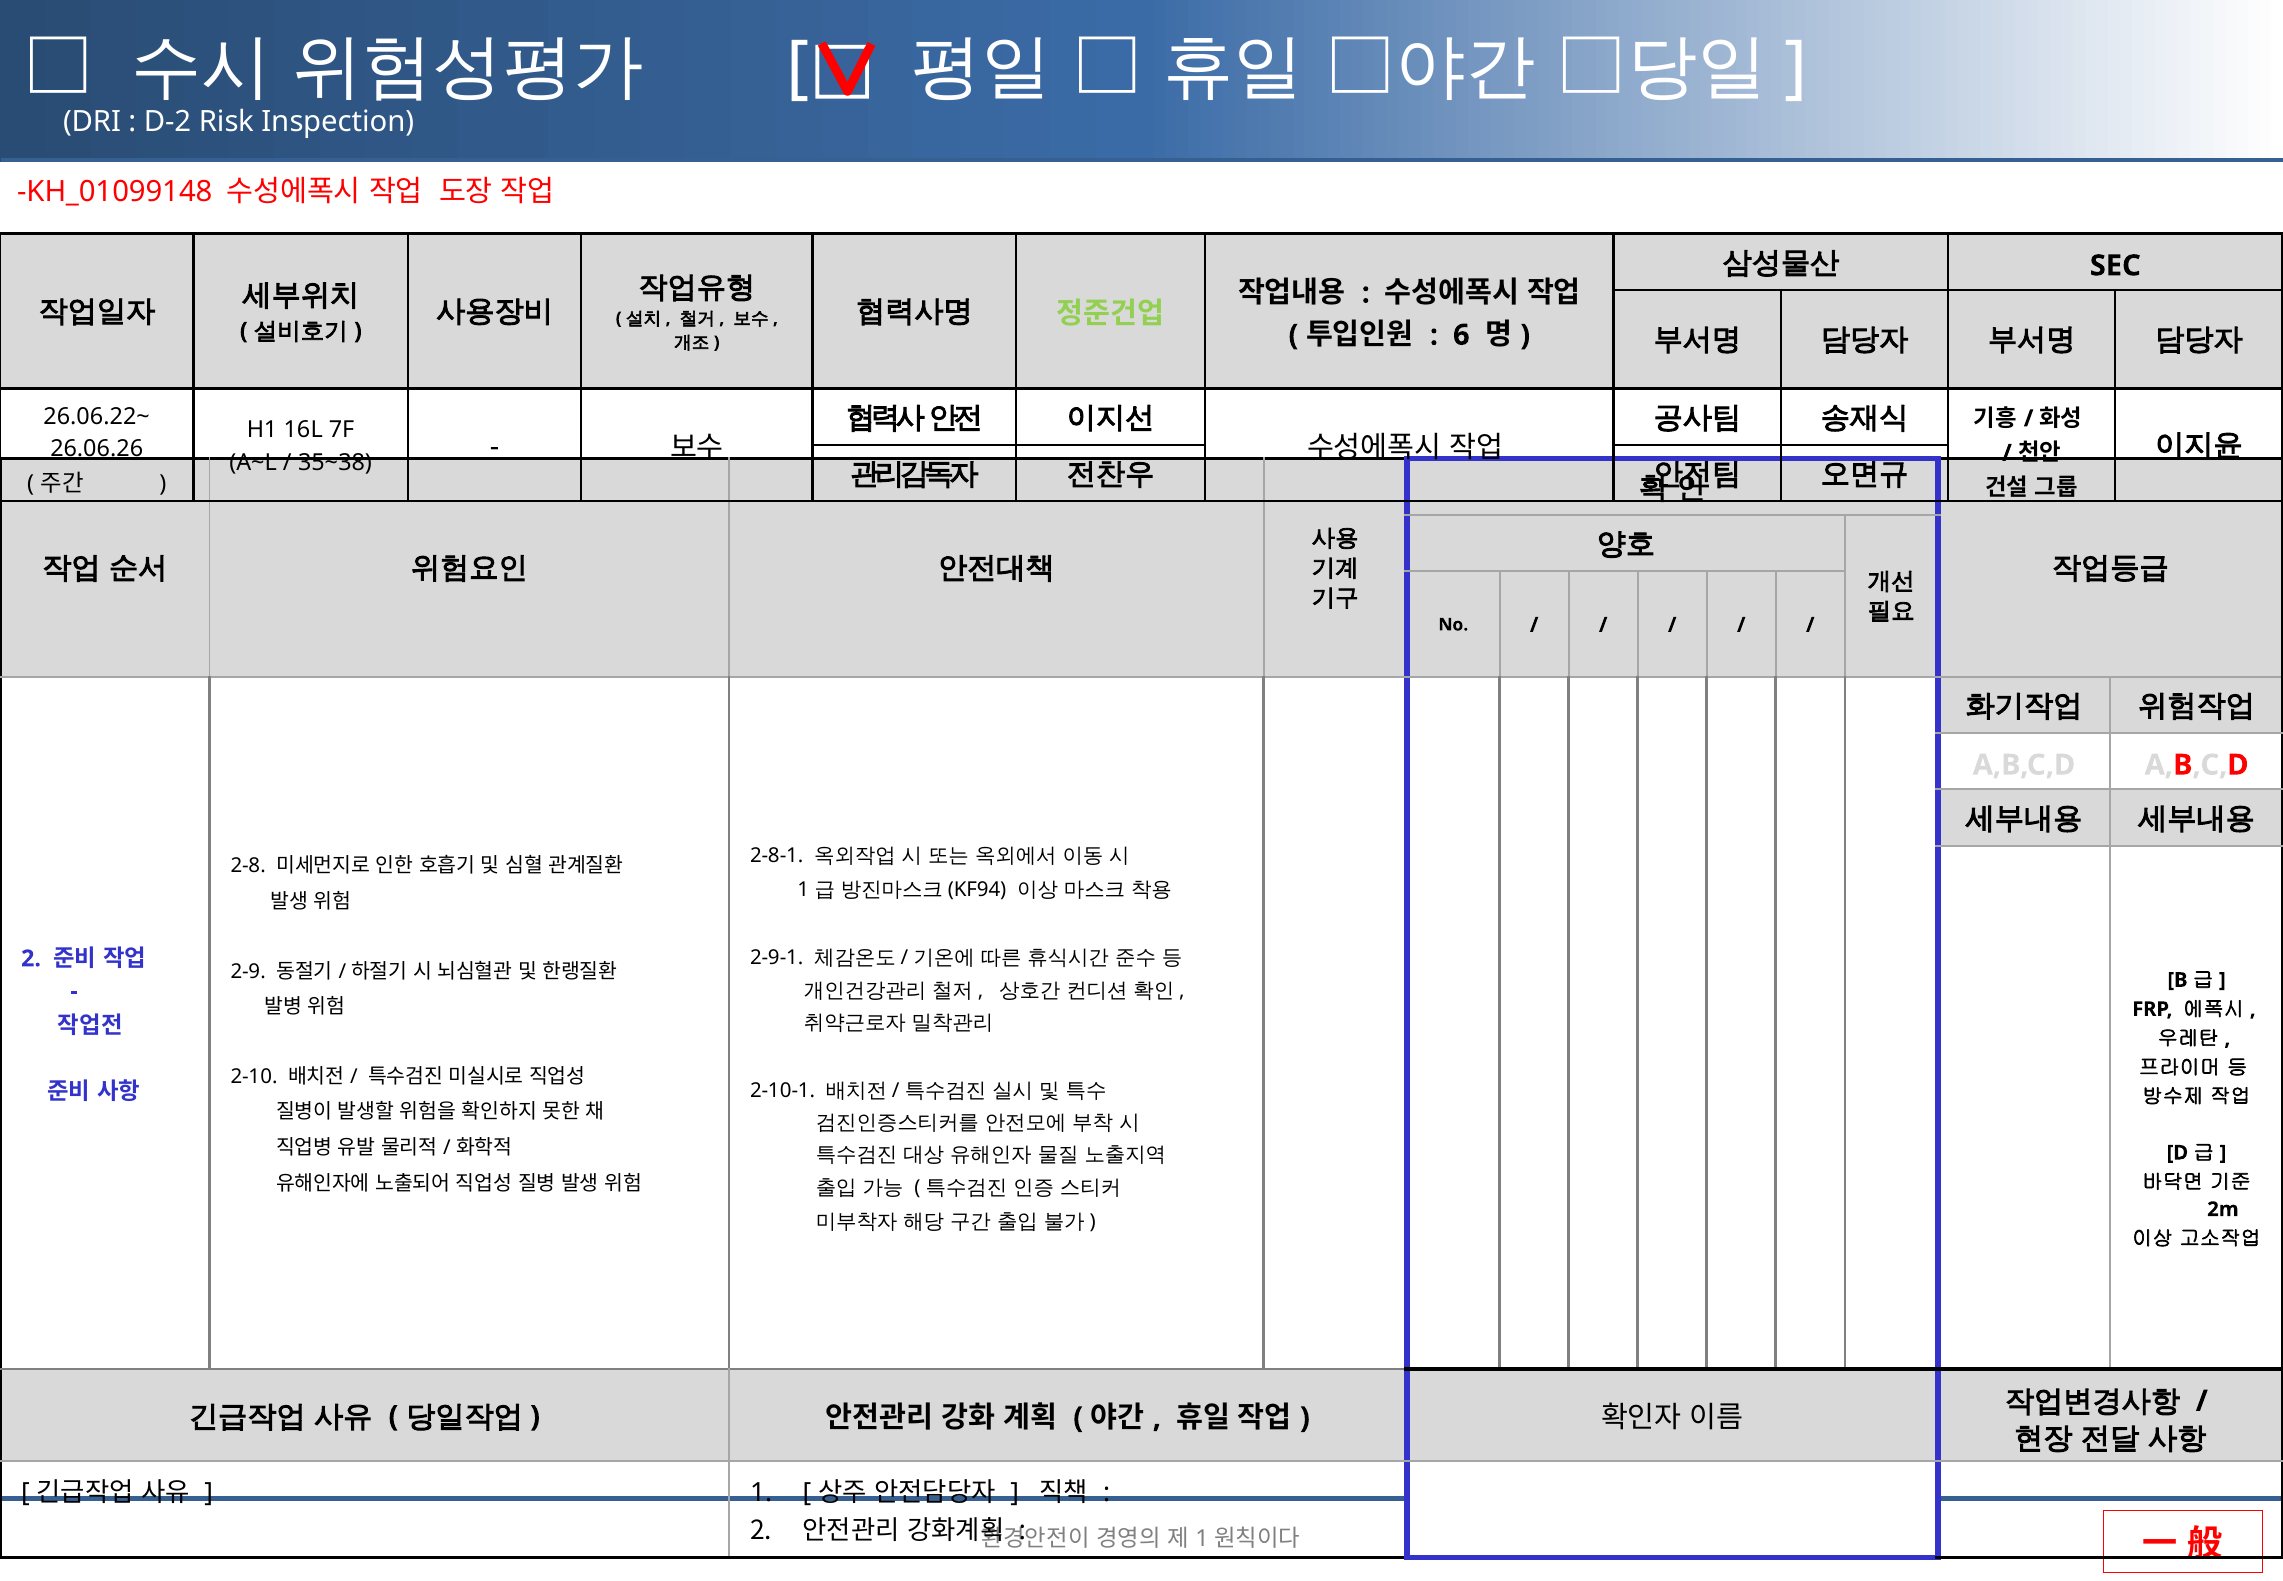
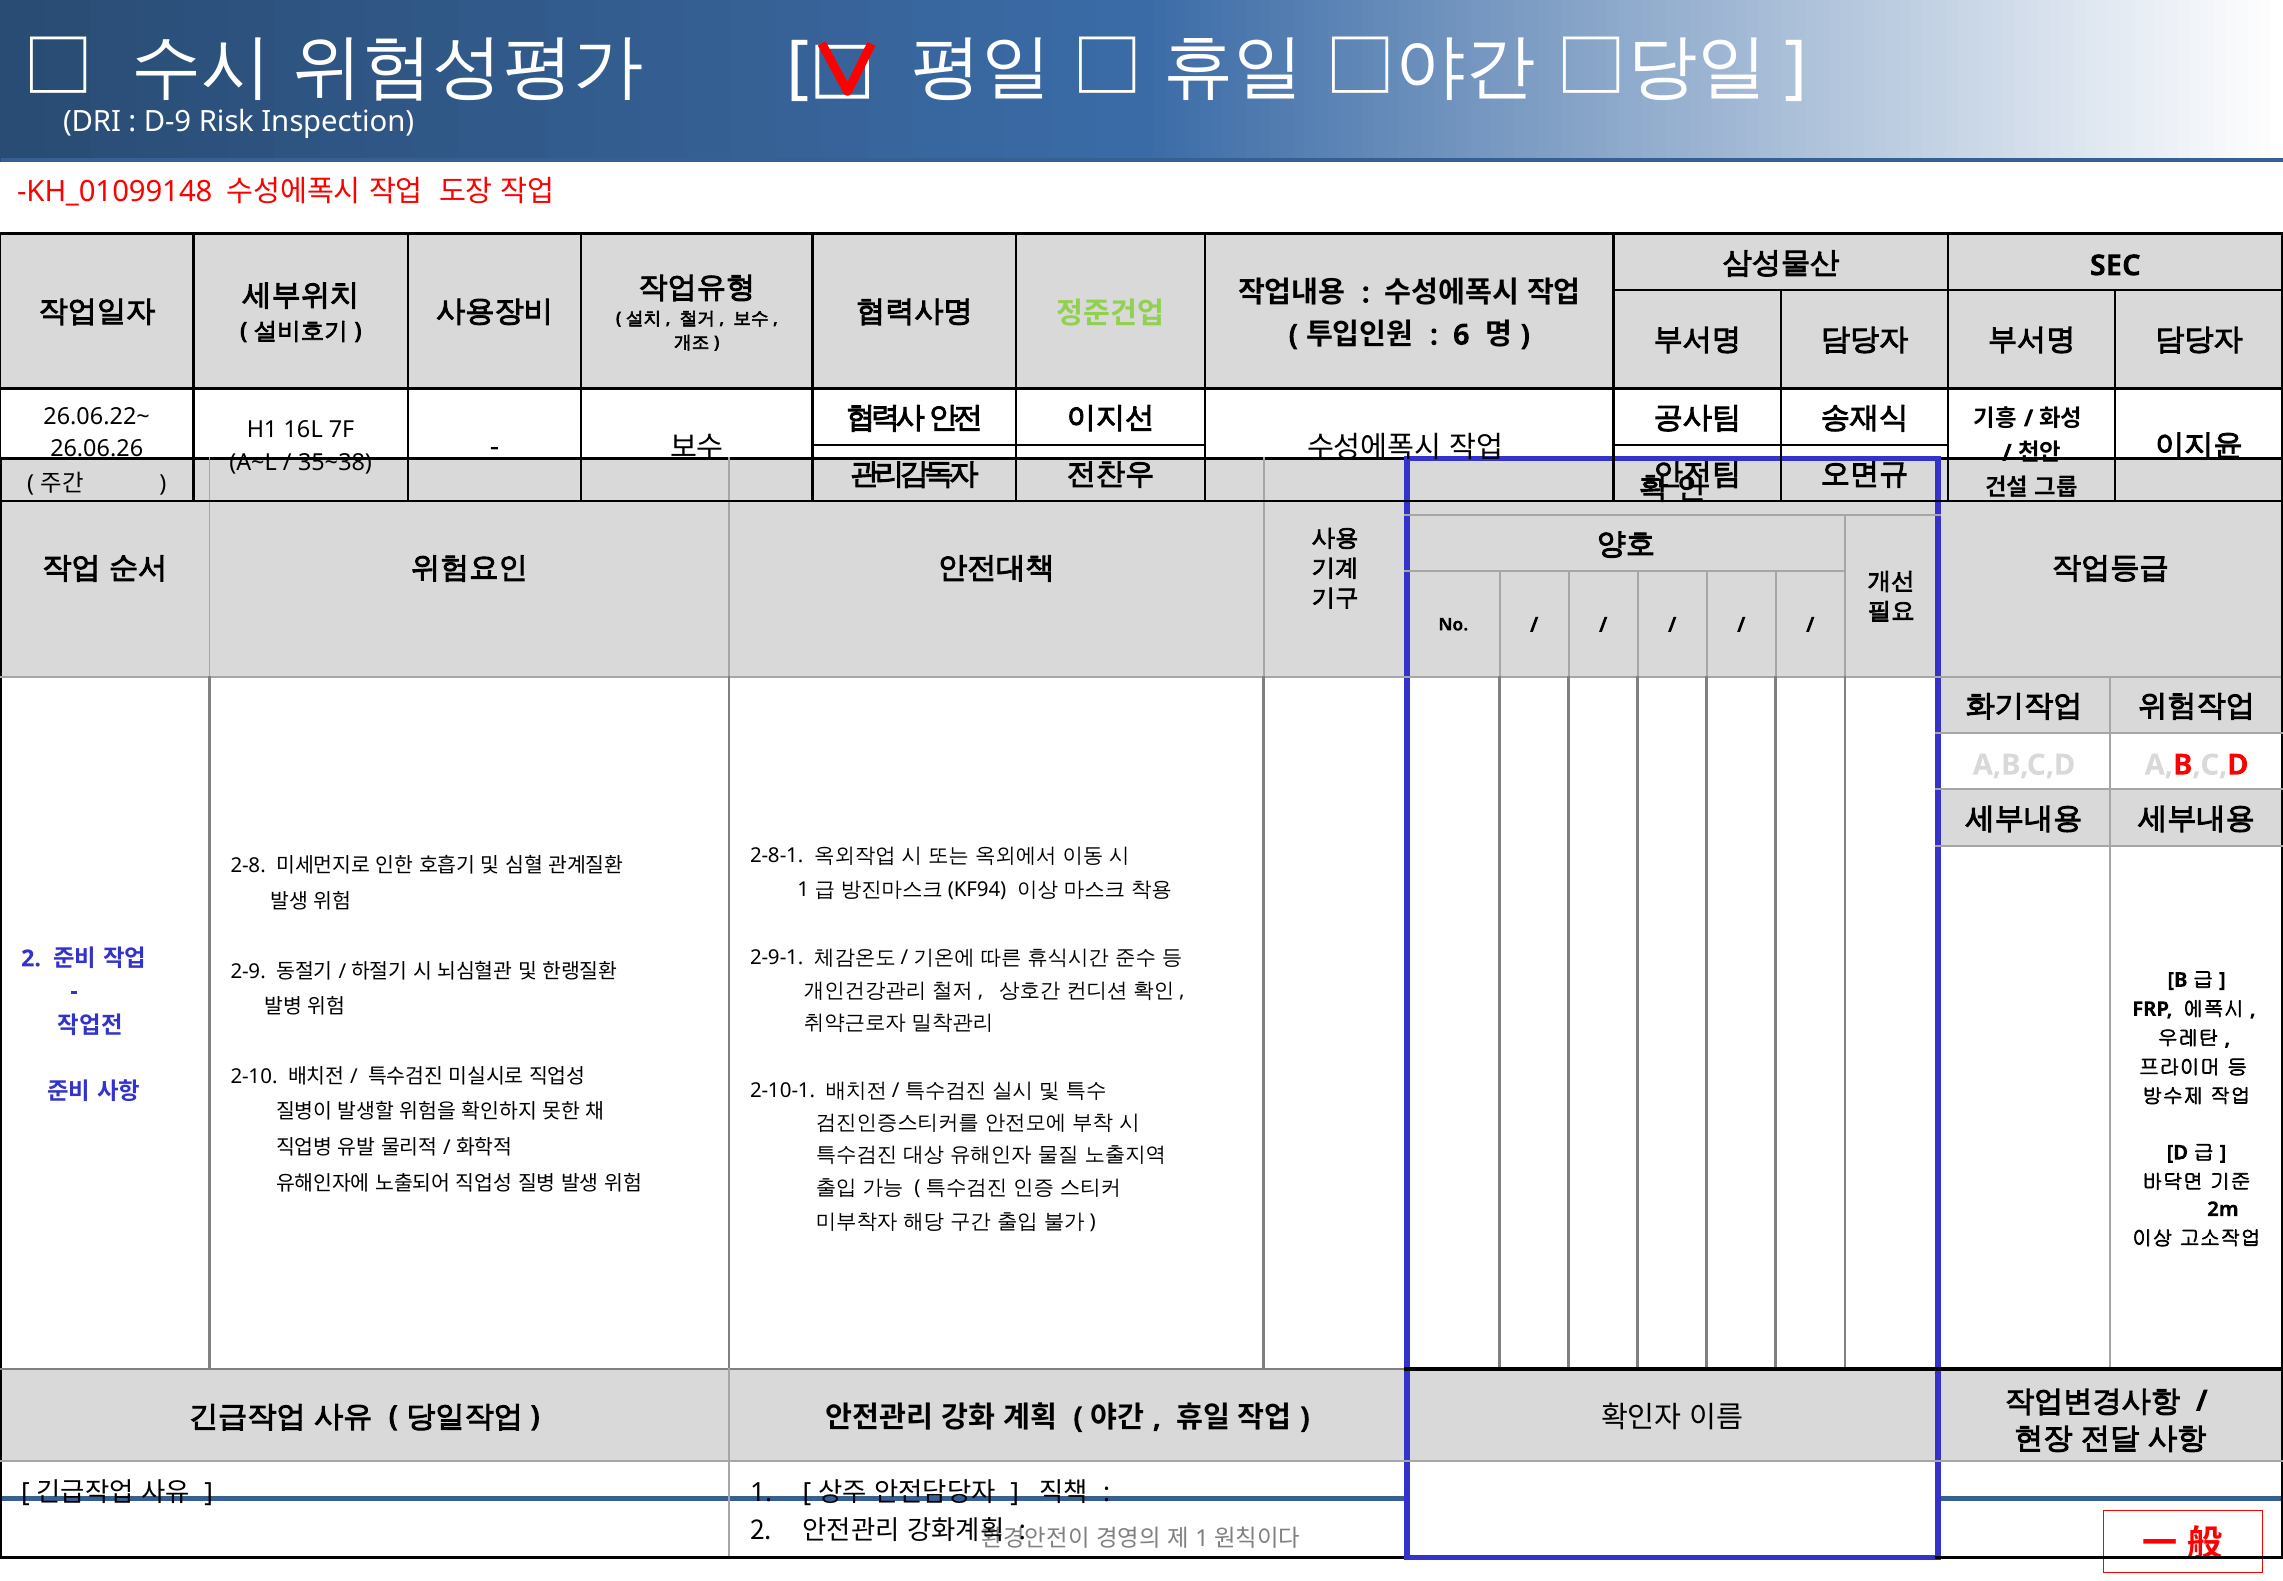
D-2: D-2 -> D-9
